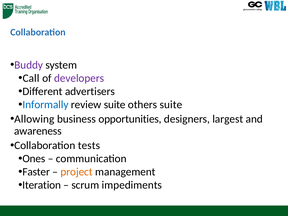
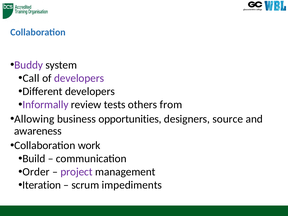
Different advertisers: advertisers -> developers
Informally colour: blue -> purple
review suite: suite -> tests
others suite: suite -> from
largest: largest -> source
tests: tests -> work
Ones: Ones -> Build
Faster: Faster -> Order
project colour: orange -> purple
